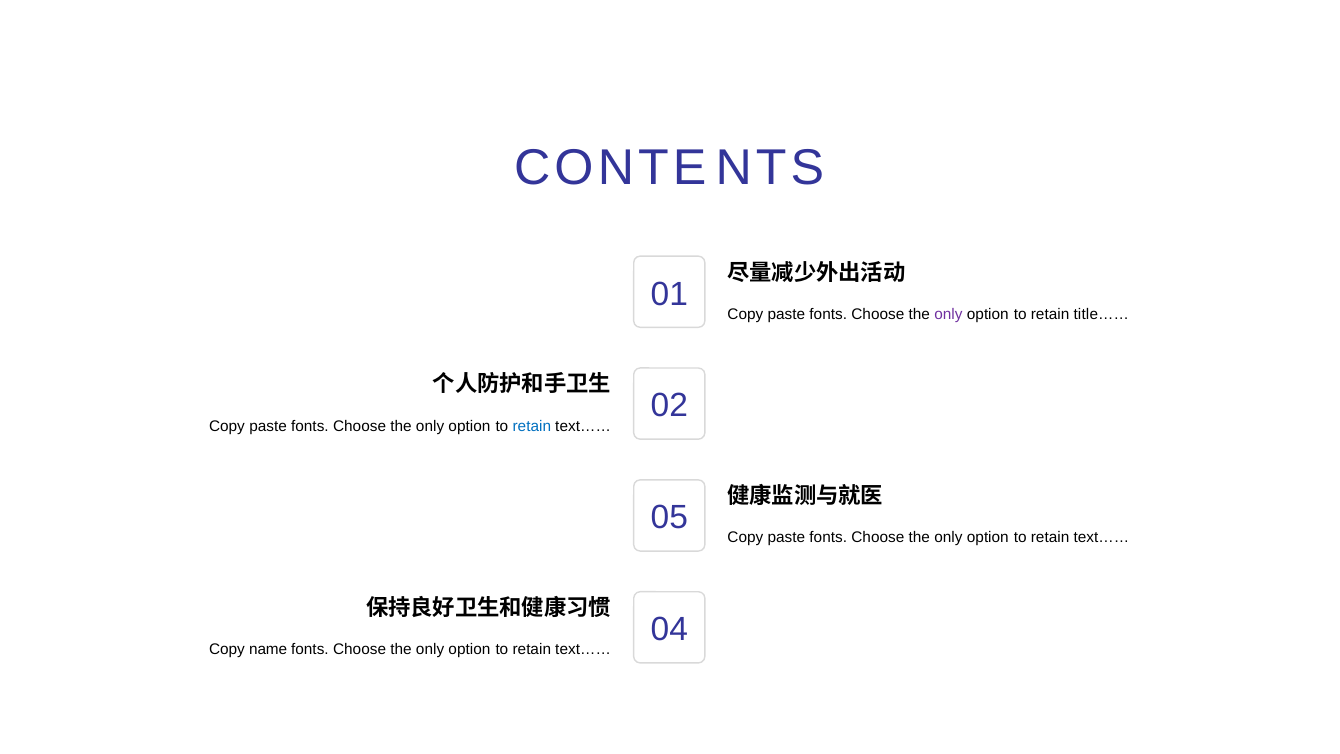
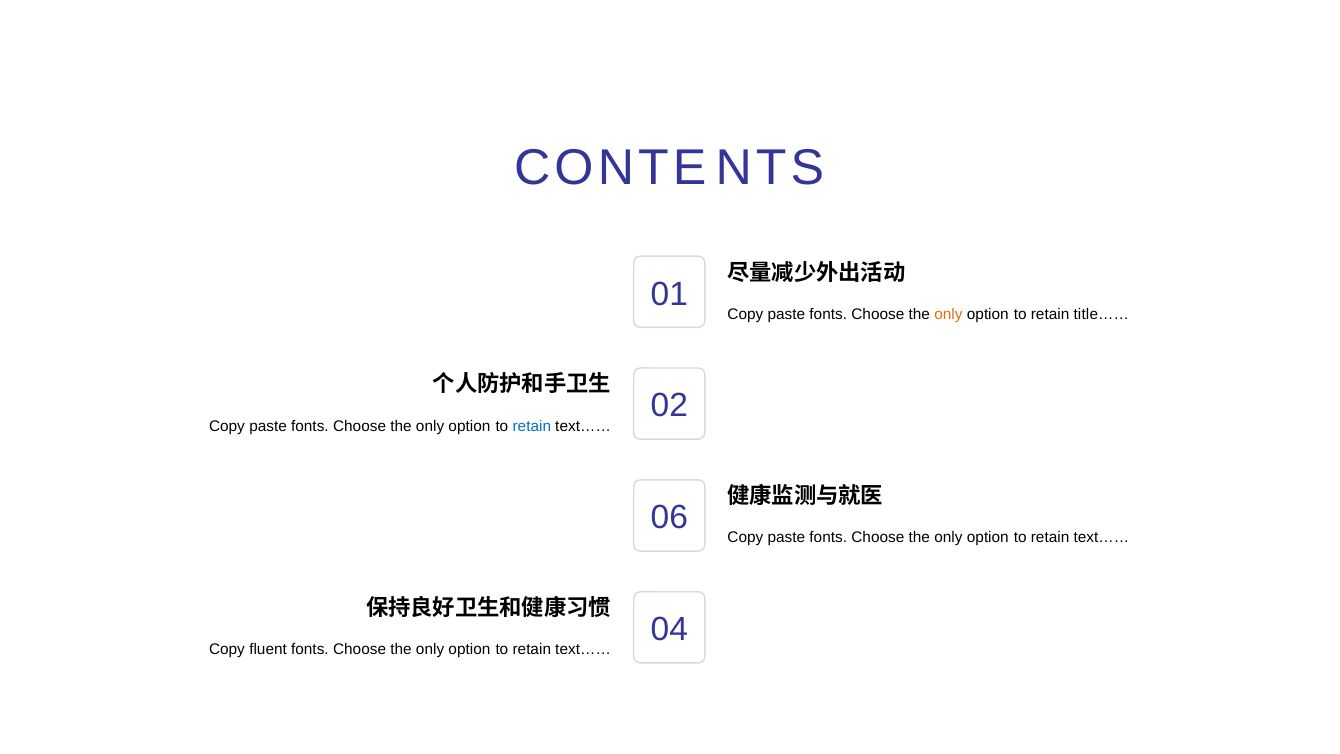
only at (948, 314) colour: purple -> orange
5: 5 -> 6
name: name -> fluent
